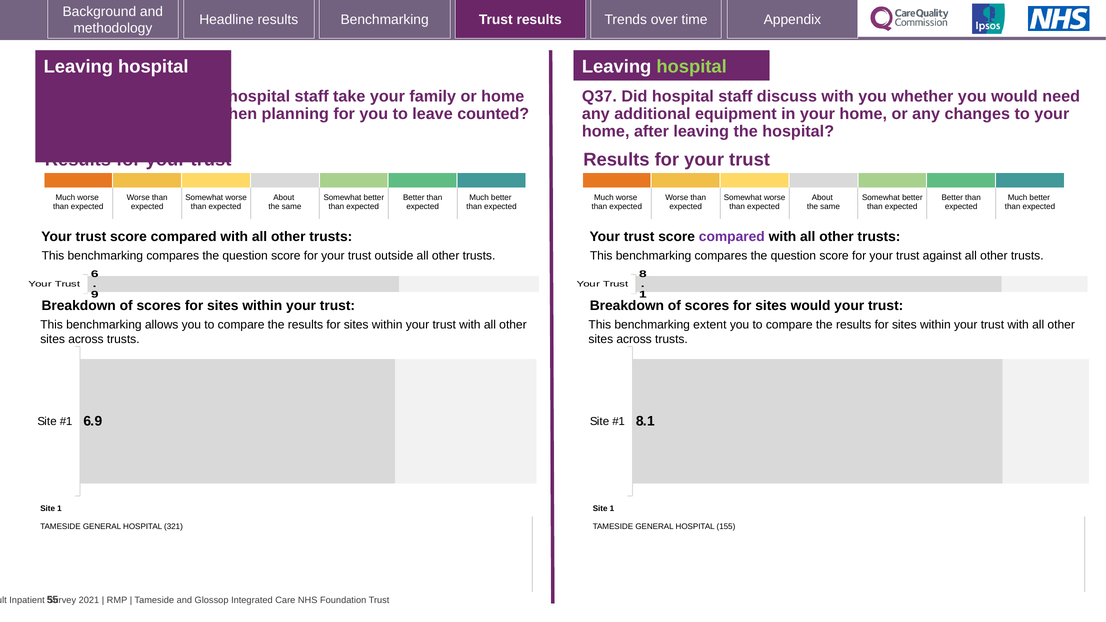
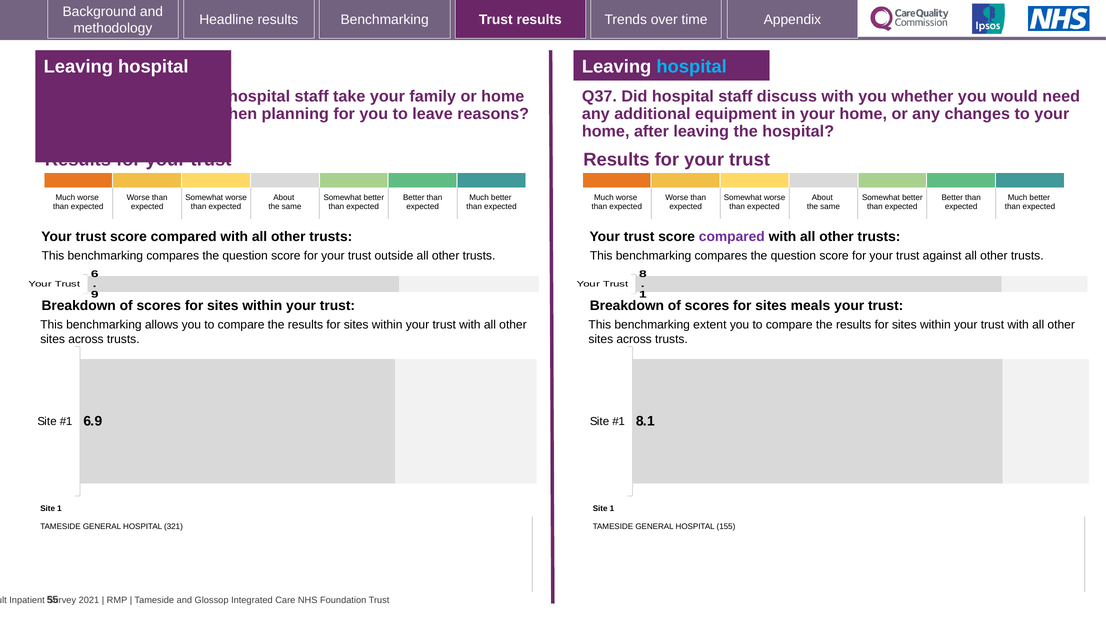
hospital at (692, 67) colour: light green -> light blue
counted: counted -> reasons
sites would: would -> meals
